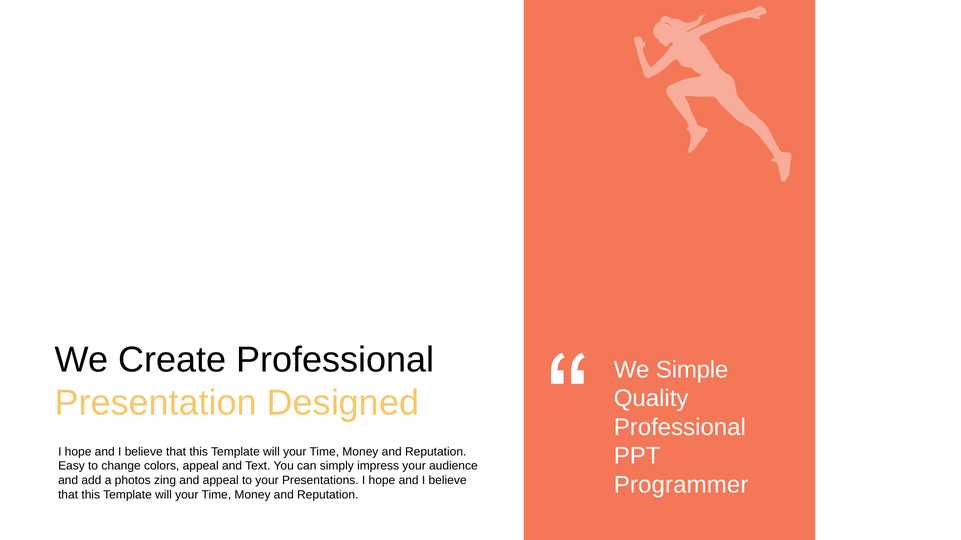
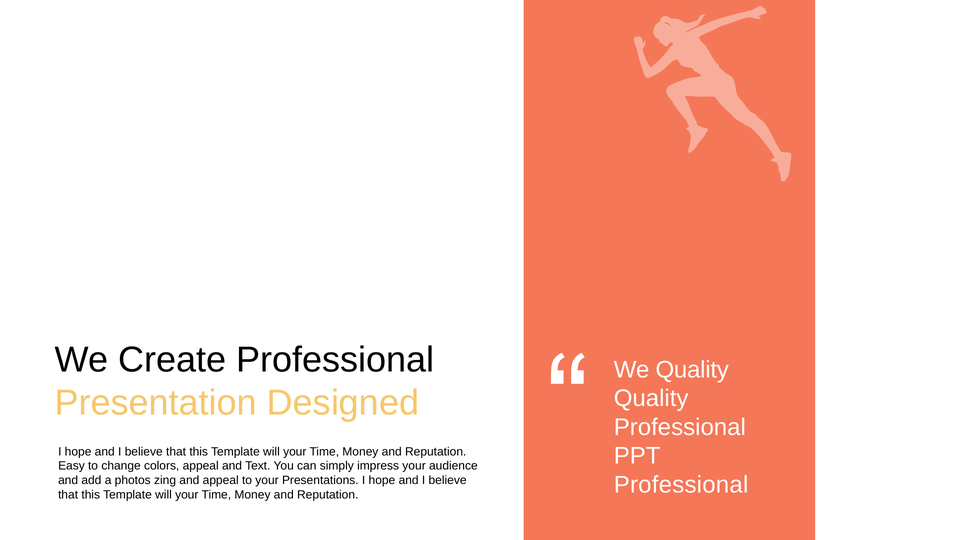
We Simple: Simple -> Quality
Programmer at (681, 485): Programmer -> Professional
